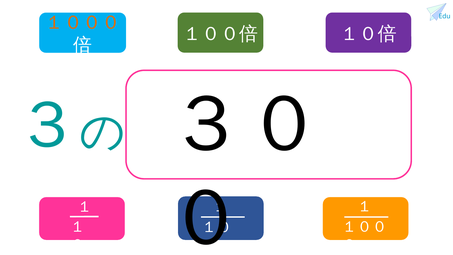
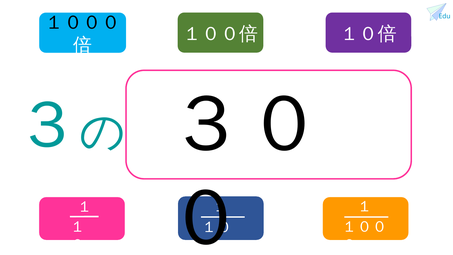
１０００ colour: orange -> black
